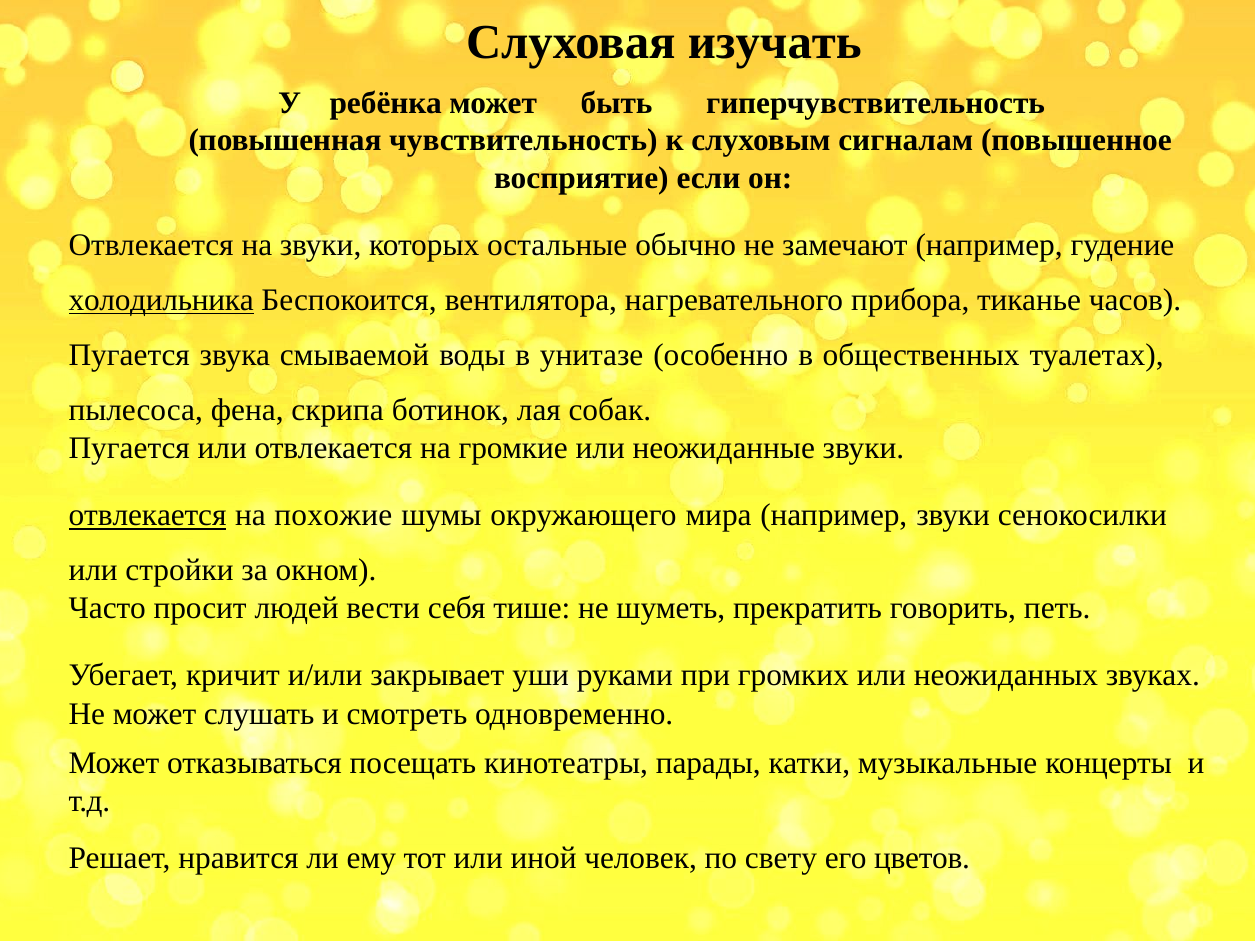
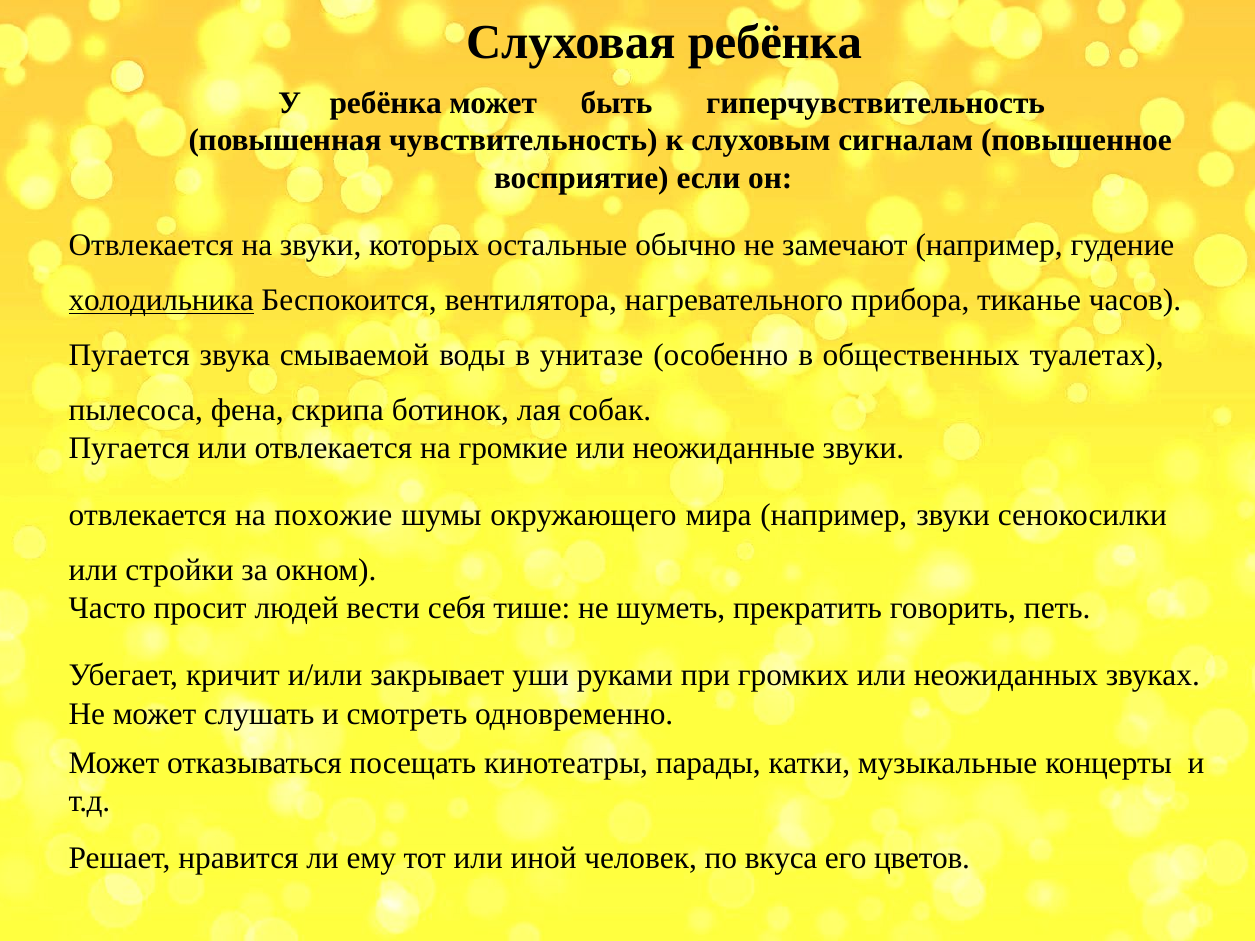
Слуховая изучать: изучать -> ребёнка
отвлекается at (148, 515) underline: present -> none
свету: свету -> вкуса
